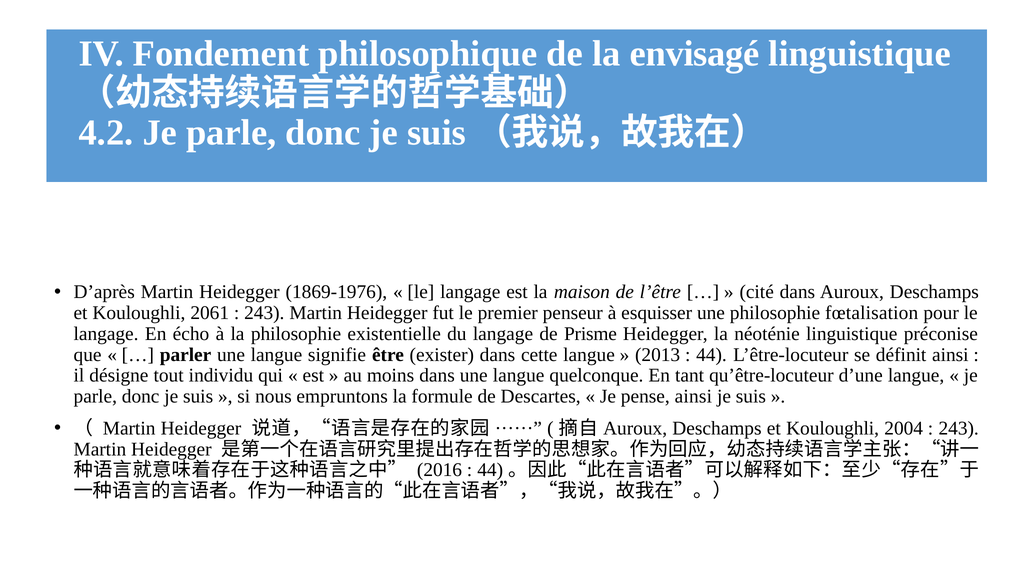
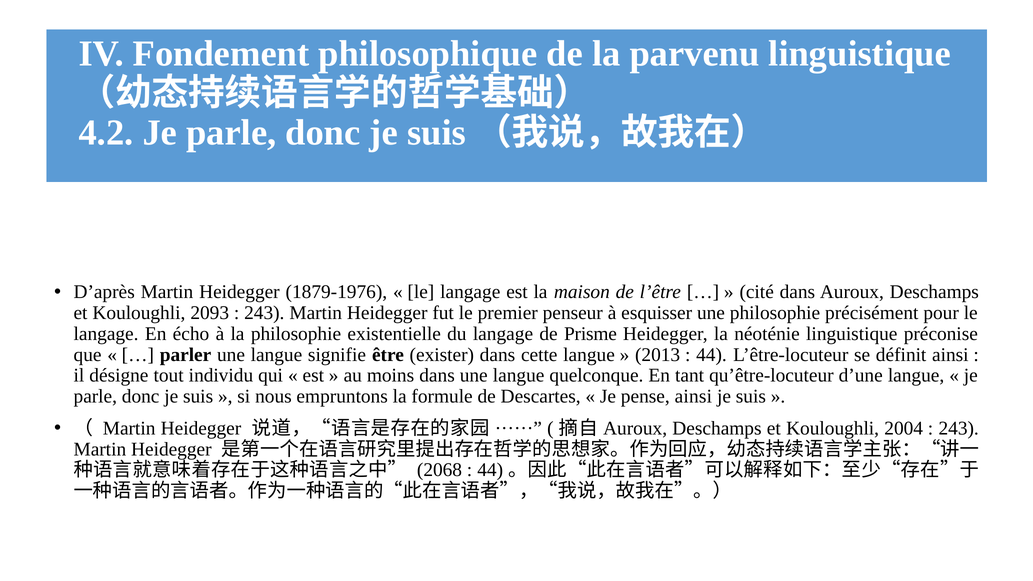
envisagé: envisagé -> parvenu
1869-1976: 1869-1976 -> 1879-1976
2061: 2061 -> 2093
fœtalisation: fœtalisation -> précisément
2016: 2016 -> 2068
